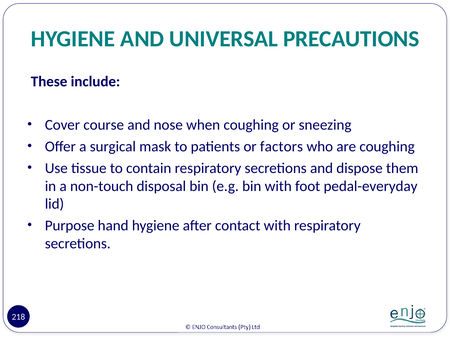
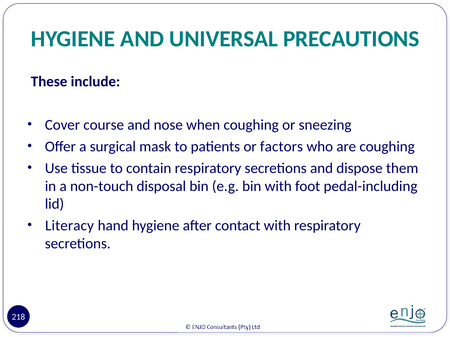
pedal-everyday: pedal-everyday -> pedal-including
Purpose: Purpose -> Literacy
